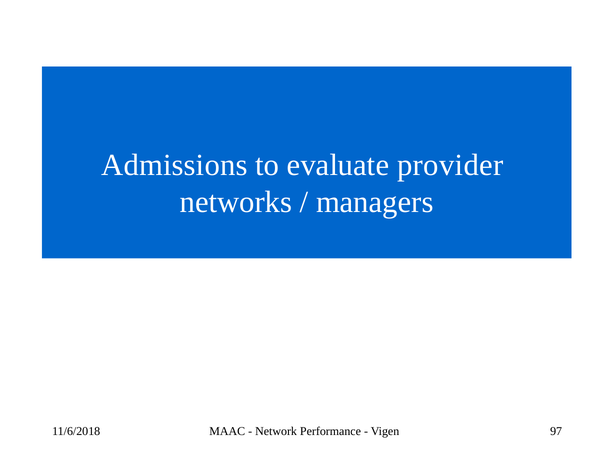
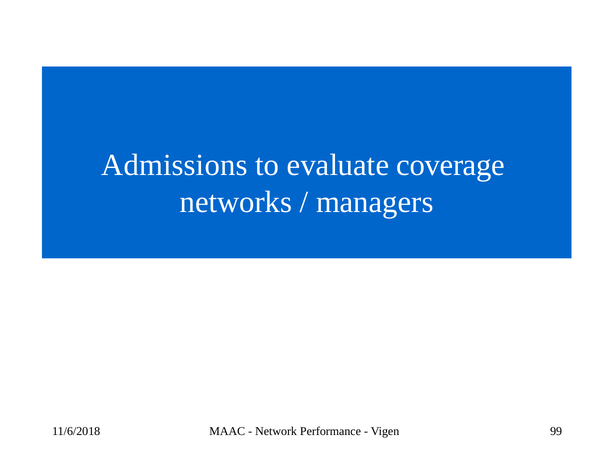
provider: provider -> coverage
97: 97 -> 99
